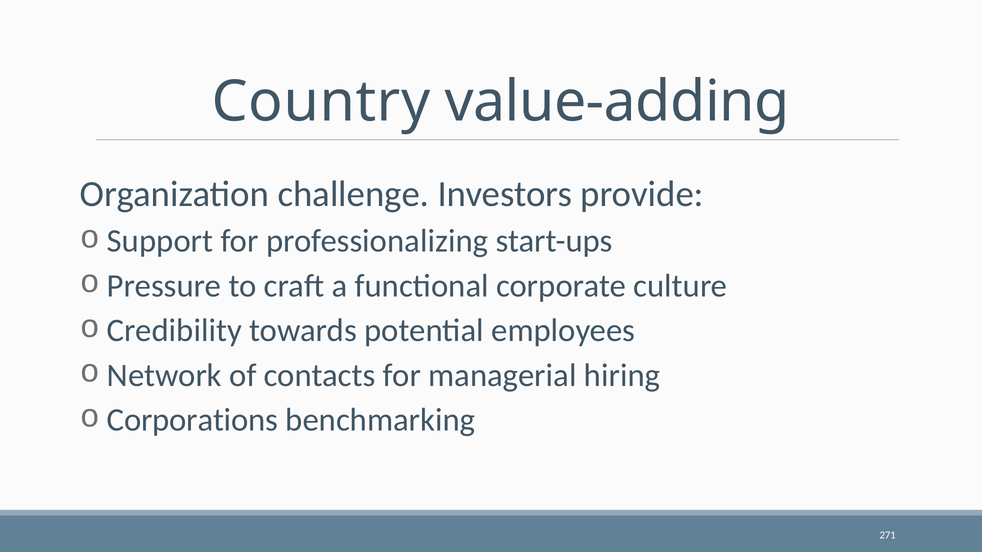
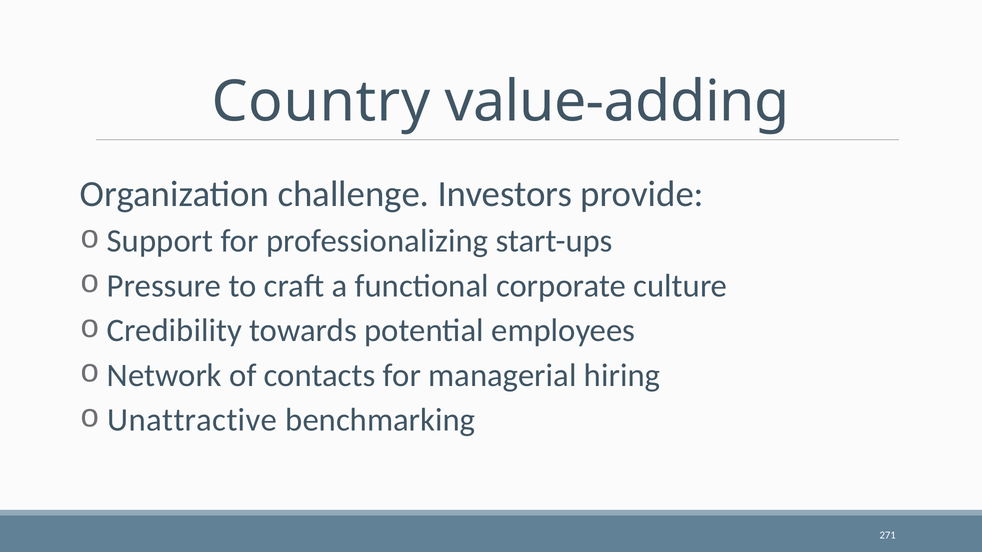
Corporations: Corporations -> Unattractive
